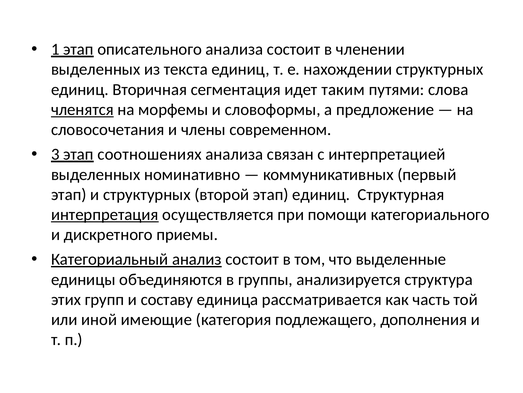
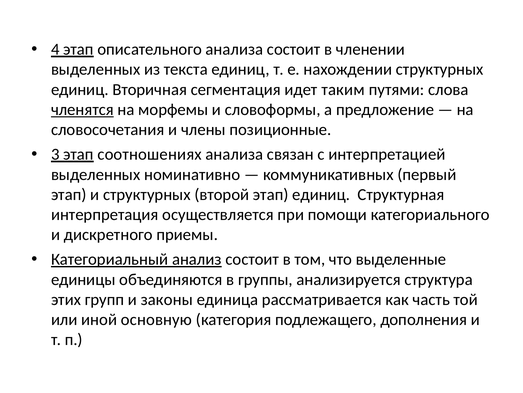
1: 1 -> 4
современном: современном -> позиционные
интерпретация underline: present -> none
составу: составу -> законы
имеющие: имеющие -> основную
